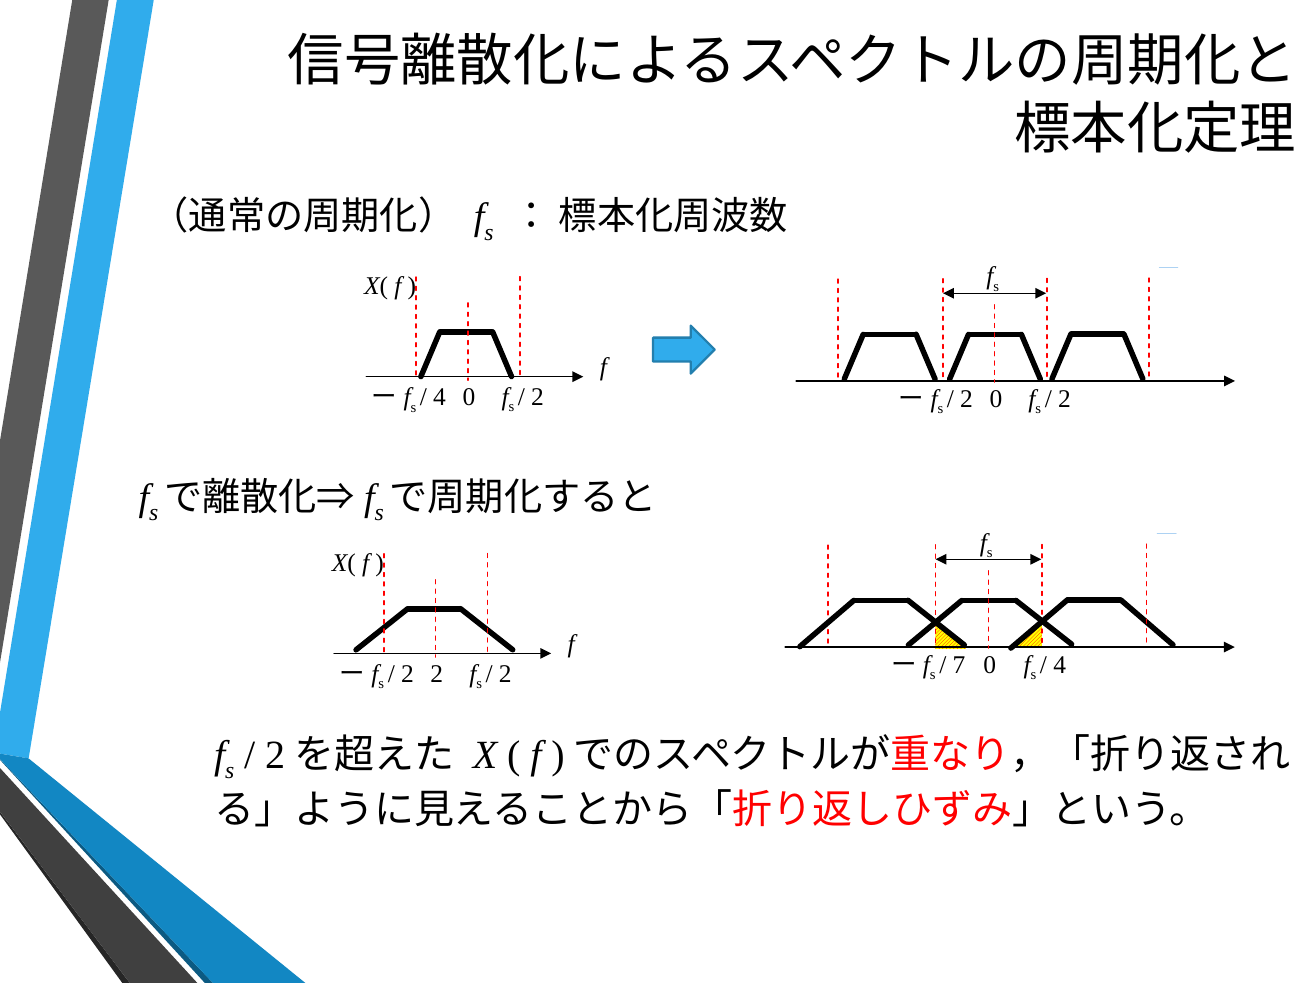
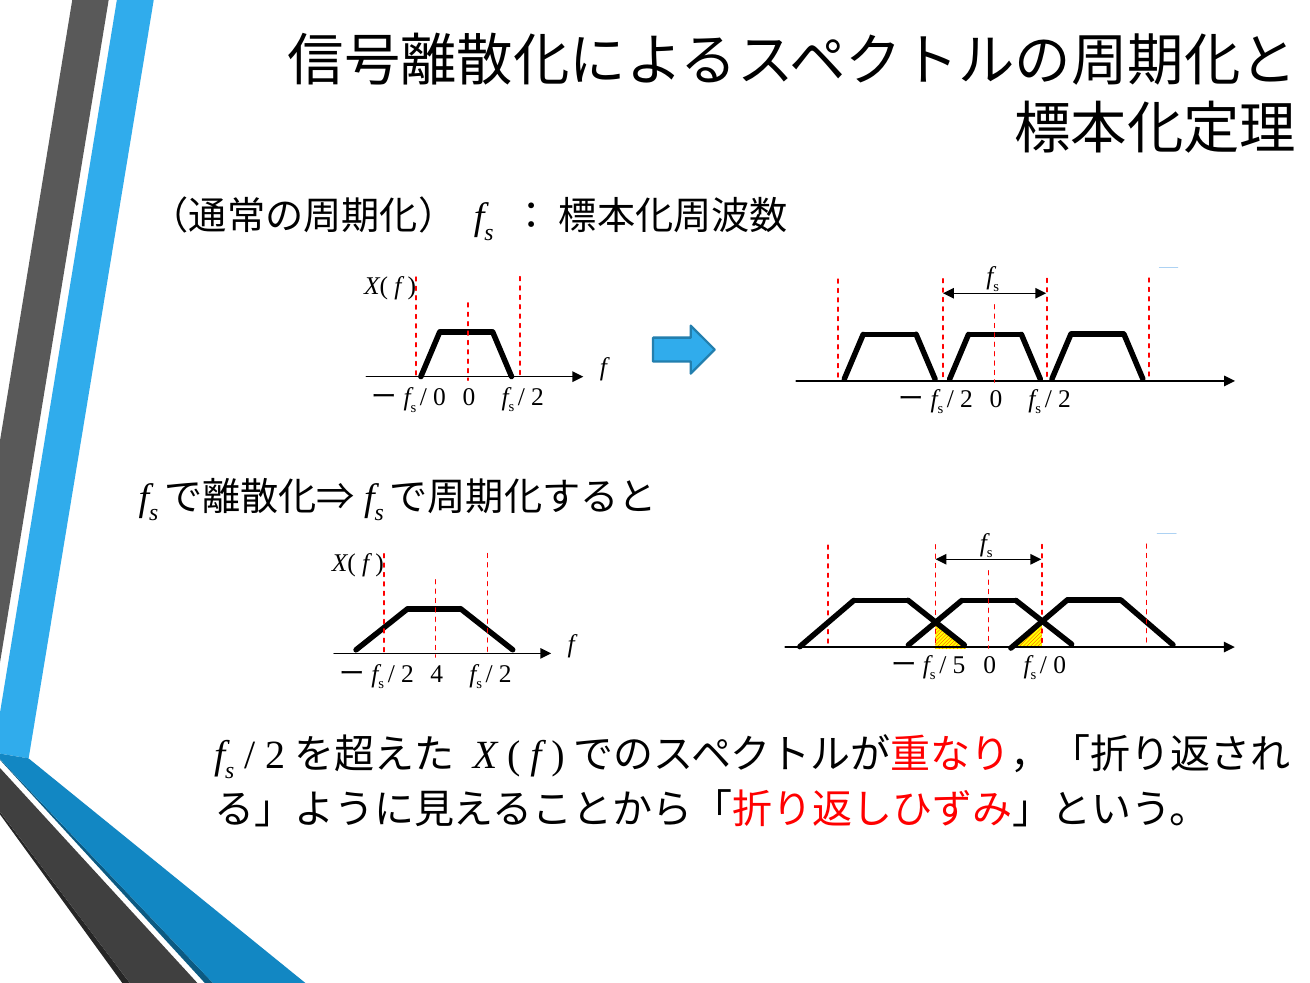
4 at (440, 397): 4 -> 0
4 at (1060, 664): 4 -> 0
7: 7 -> 5
2 2: 2 -> 4
